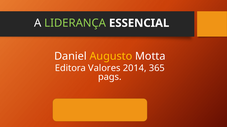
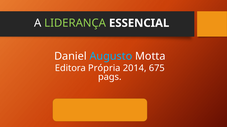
Augusto colour: yellow -> light blue
Valores: Valores -> Própria
365: 365 -> 675
